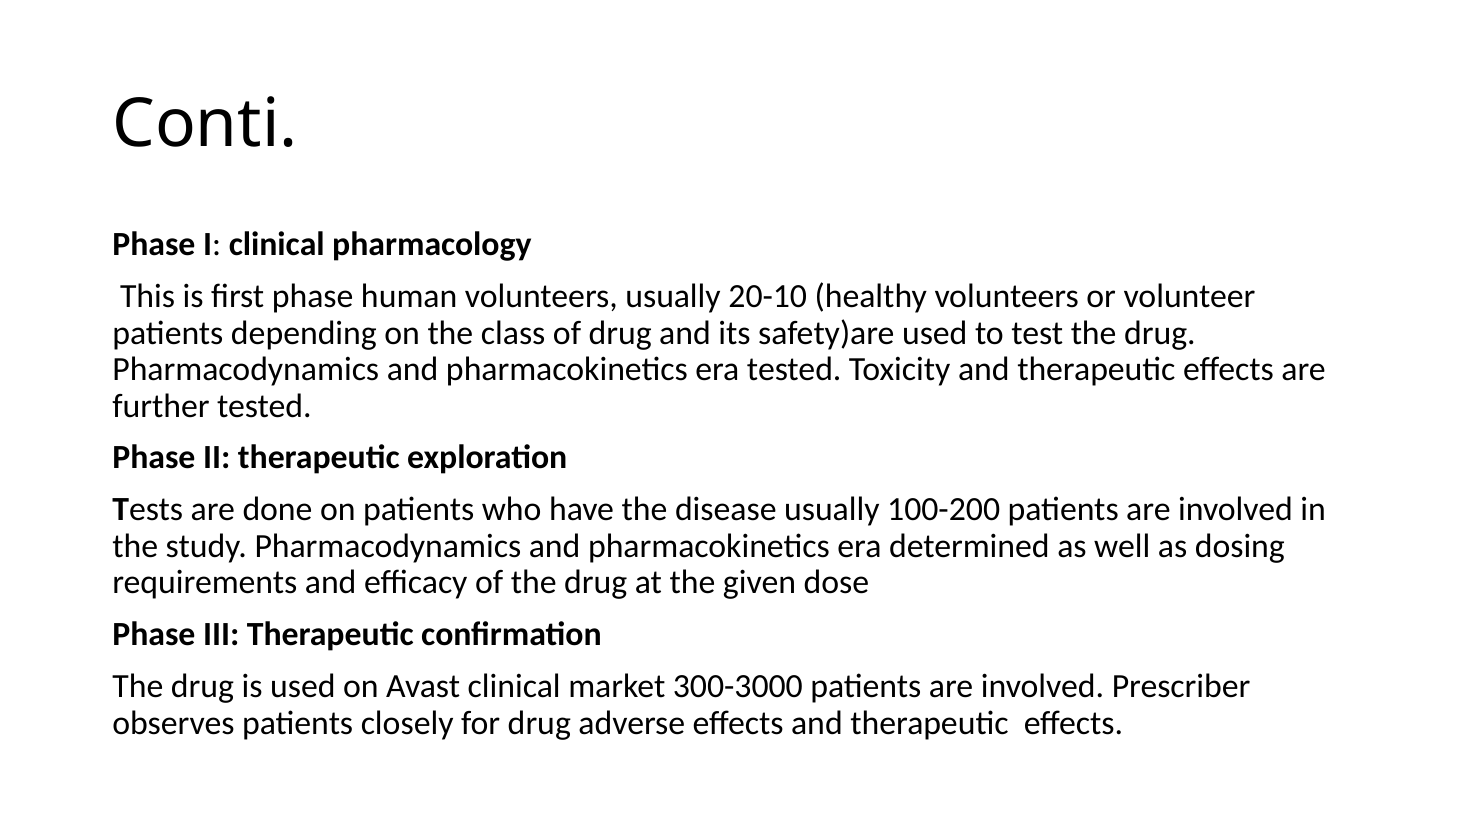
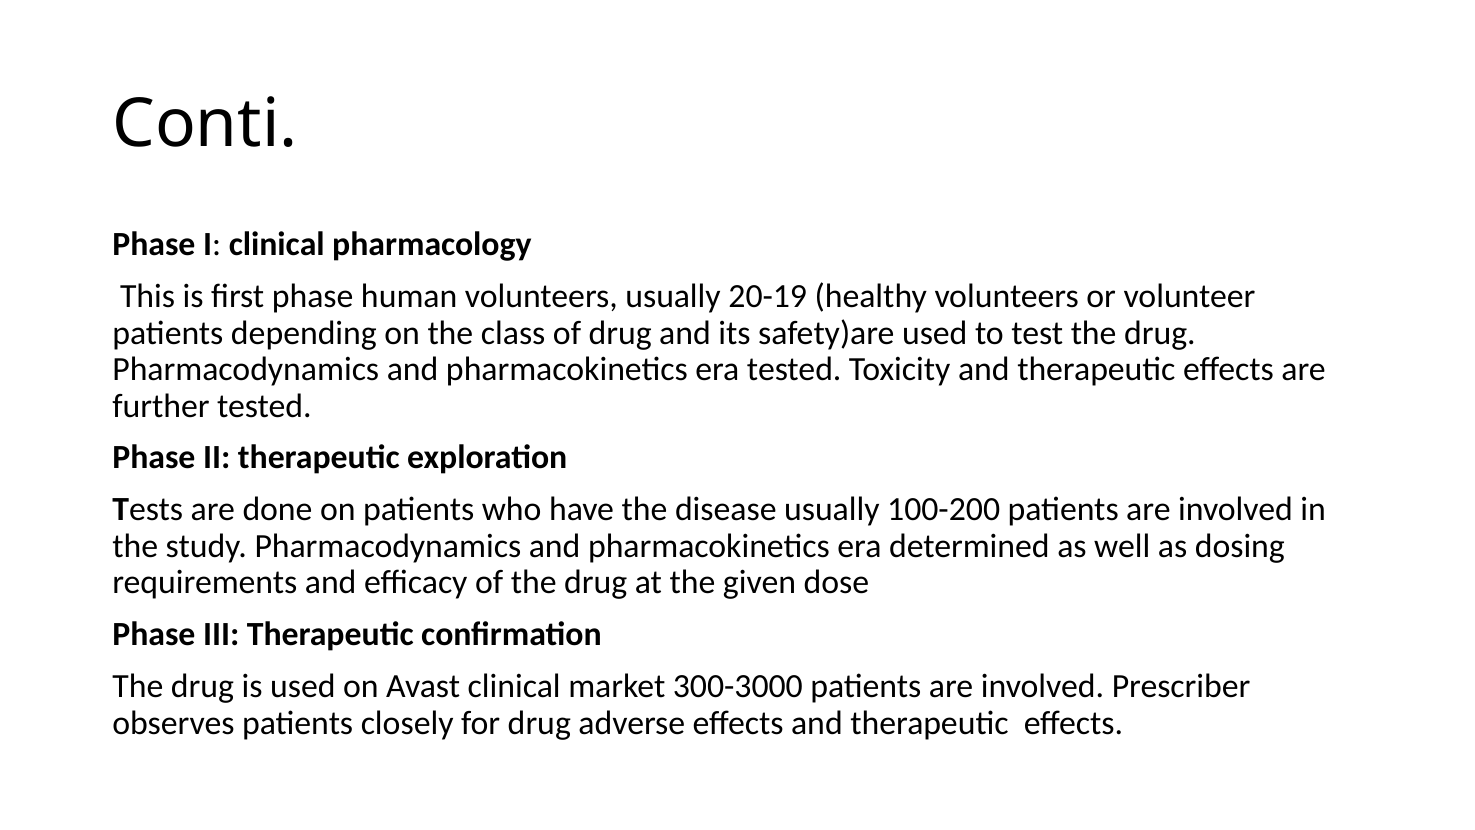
20-10: 20-10 -> 20-19
